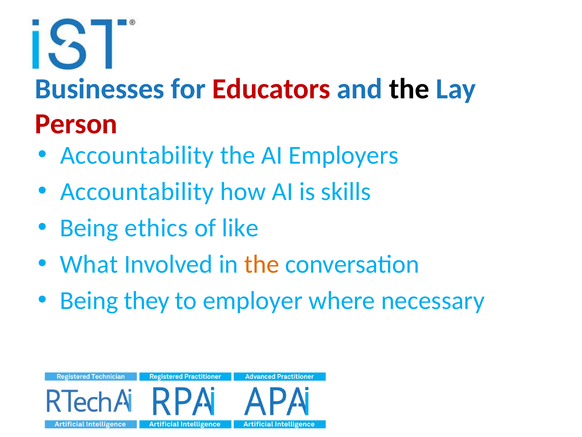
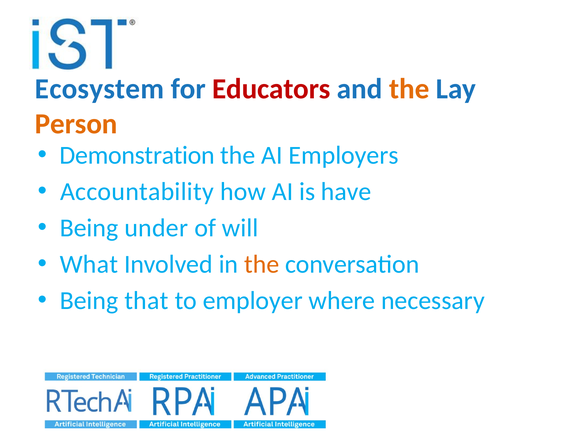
Businesses: Businesses -> Ecosystem
the at (409, 89) colour: black -> orange
Person colour: red -> orange
Accountability at (137, 155): Accountability -> Demonstration
skills: skills -> have
ethics: ethics -> under
like: like -> will
they: they -> that
